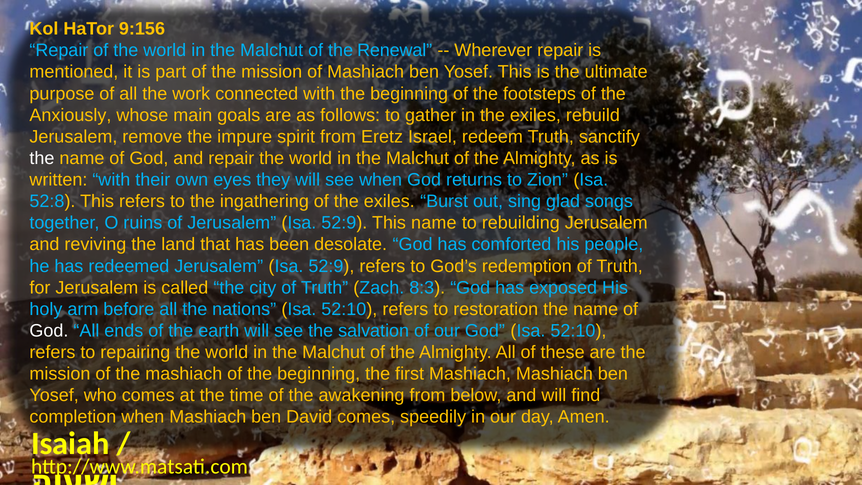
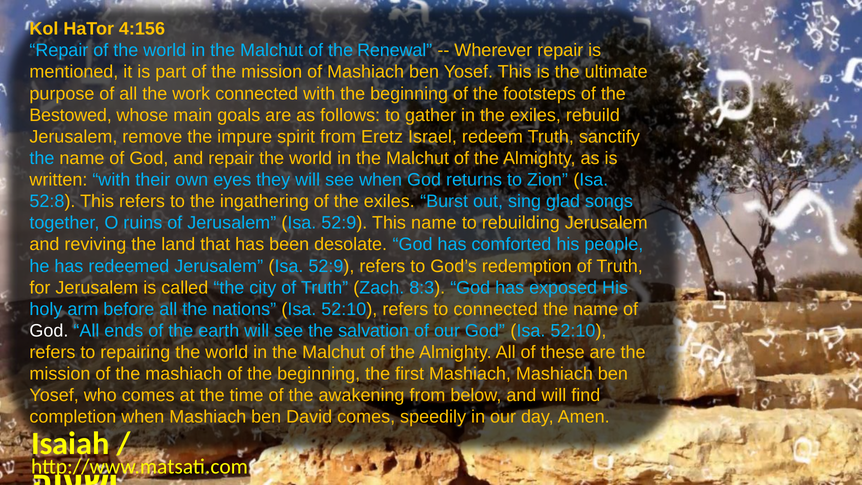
9:156: 9:156 -> 4:156
Anxiously: Anxiously -> Bestowed
the at (42, 158) colour: white -> light blue
to restoration: restoration -> connected
